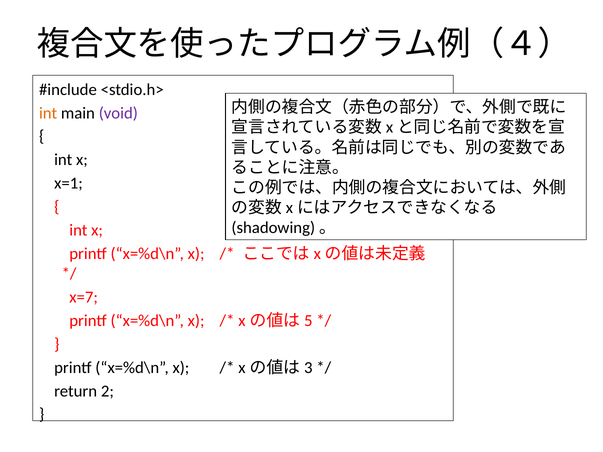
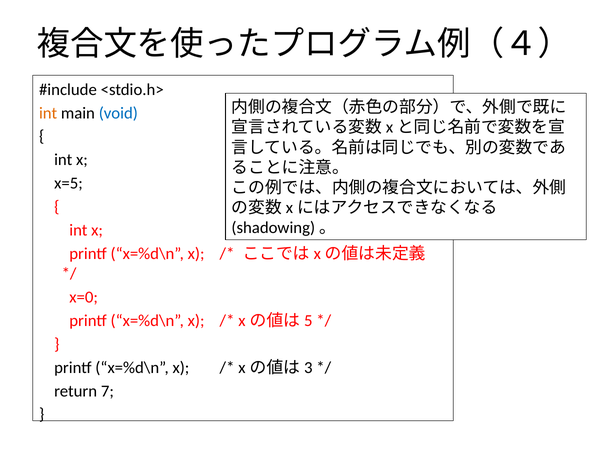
void colour: purple -> blue
x=1: x=1 -> x=5
x=7: x=7 -> x=0
2: 2 -> 7
